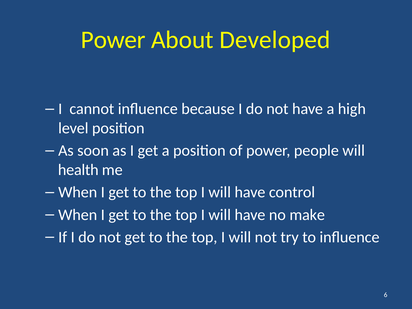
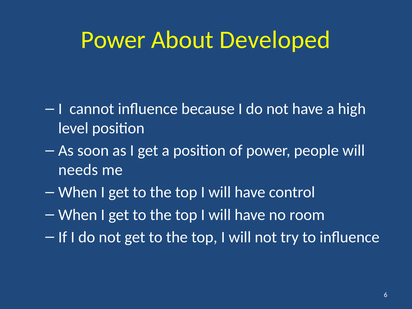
health: health -> needs
make: make -> room
